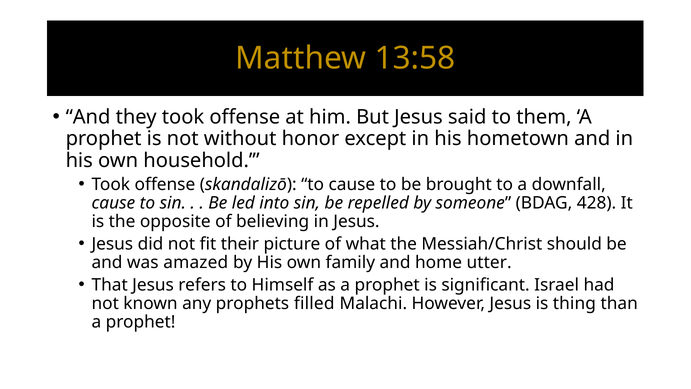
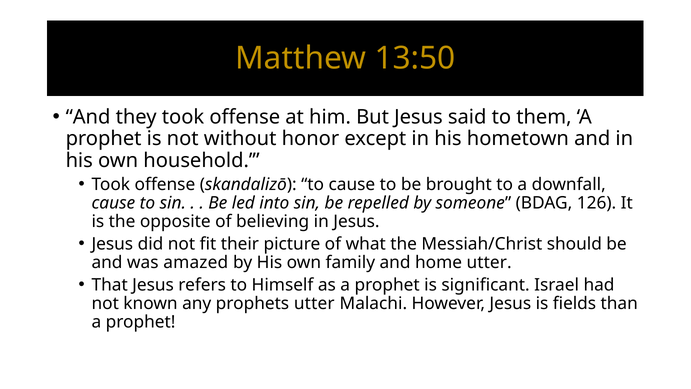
13:58: 13:58 -> 13:50
428: 428 -> 126
prophets filled: filled -> utter
thing: thing -> fields
